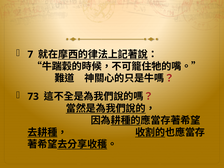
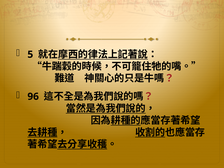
7: 7 -> 5
73: 73 -> 96
